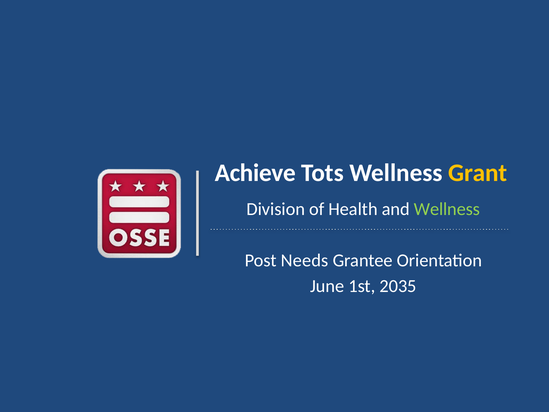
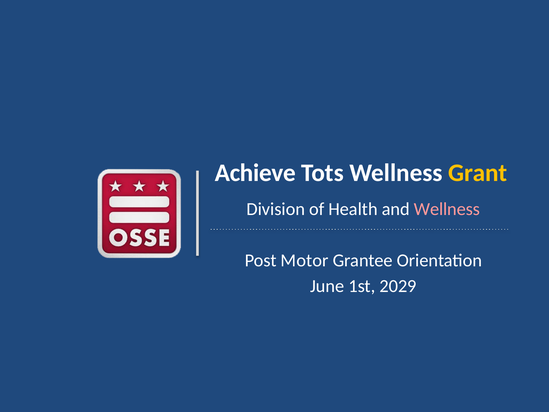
Wellness at (447, 209) colour: light green -> pink
Needs: Needs -> Motor
2035: 2035 -> 2029
